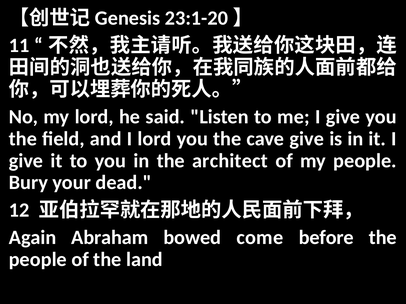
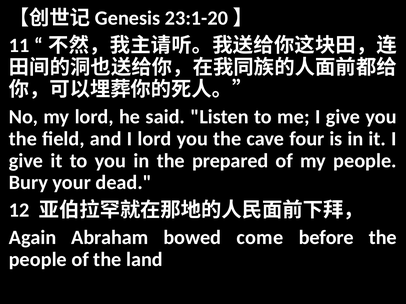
cave give: give -> four
architect: architect -> prepared
